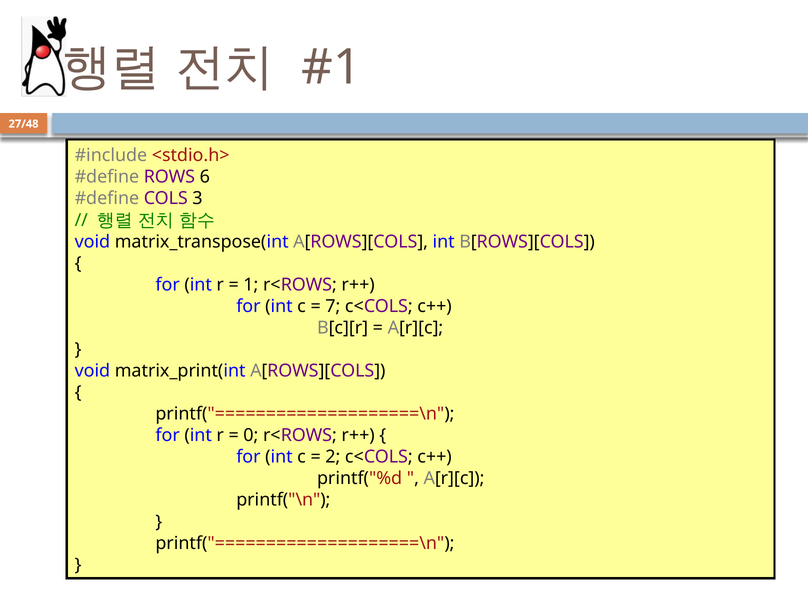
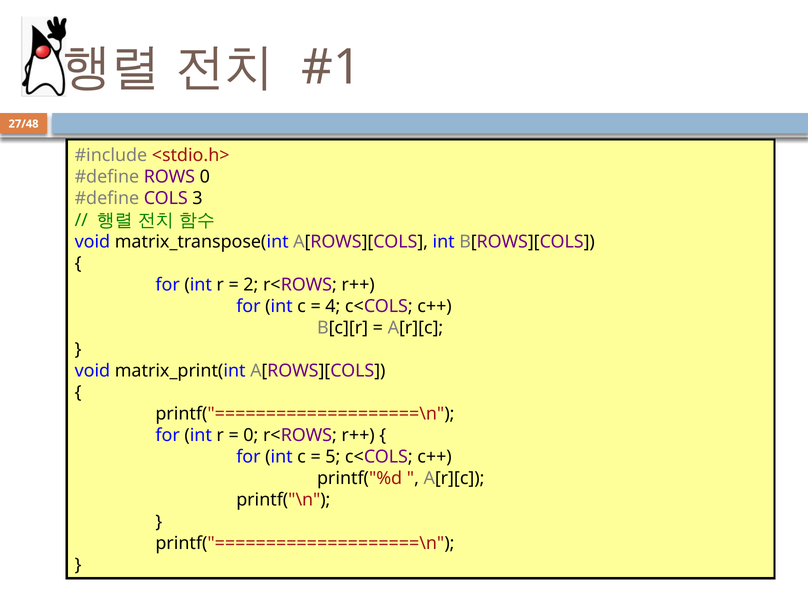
ROWS 6: 6 -> 0
1: 1 -> 2
7: 7 -> 4
2: 2 -> 5
